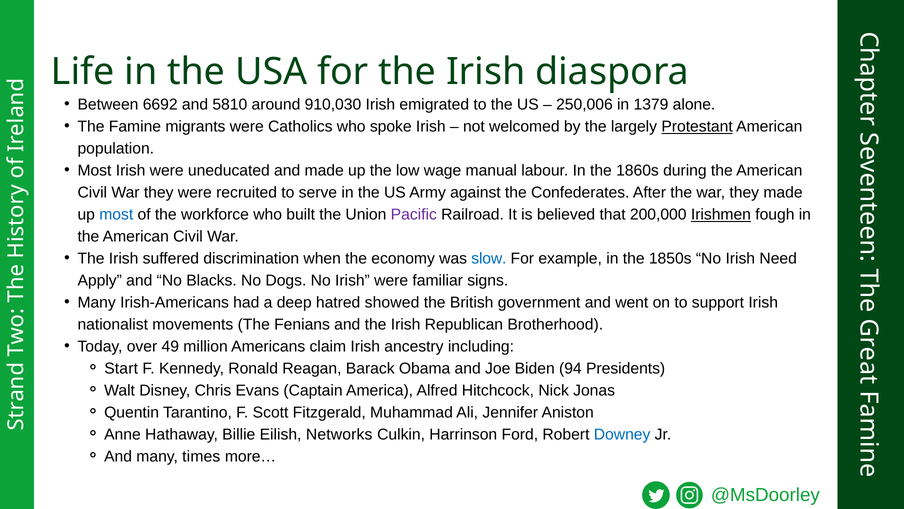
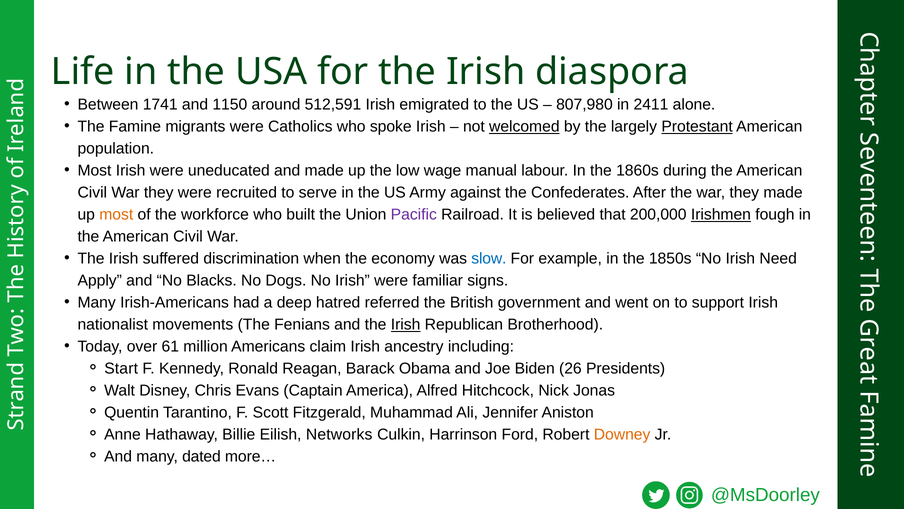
6692: 6692 -> 1741
5810: 5810 -> 1150
910,030: 910,030 -> 512,591
250,006: 250,006 -> 807,980
1379: 1379 -> 2411
welcomed underline: none -> present
most at (116, 214) colour: blue -> orange
showed: showed -> referred
Irish at (406, 324) underline: none -> present
49: 49 -> 61
94: 94 -> 26
Downey colour: blue -> orange
times: times -> dated
